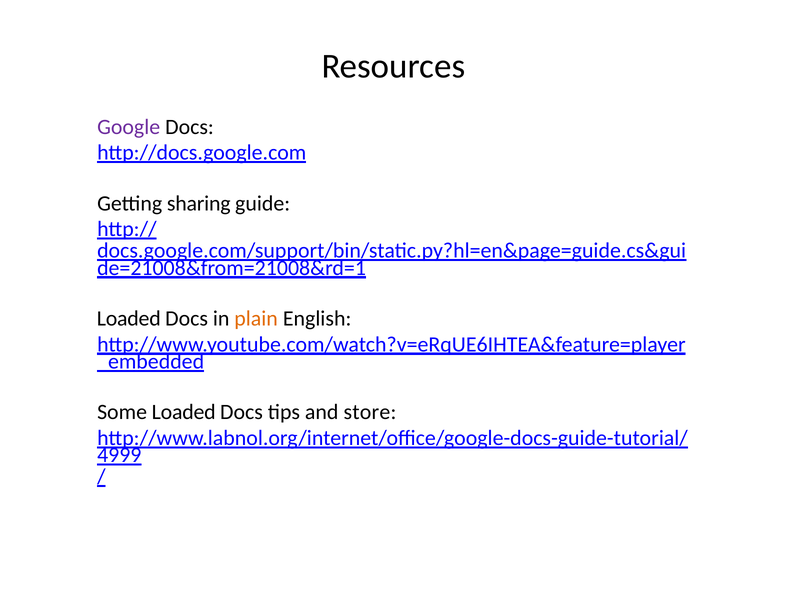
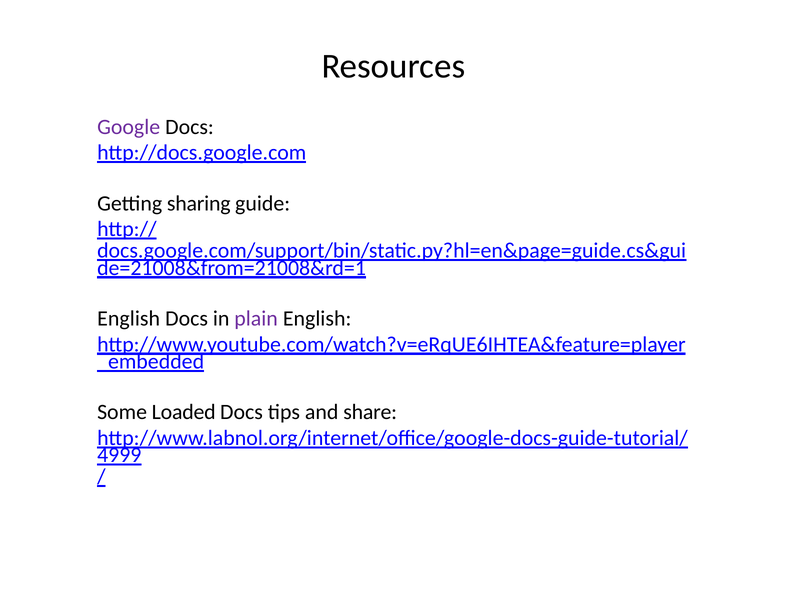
Loaded at (129, 319): Loaded -> English
plain colour: orange -> purple
store: store -> share
